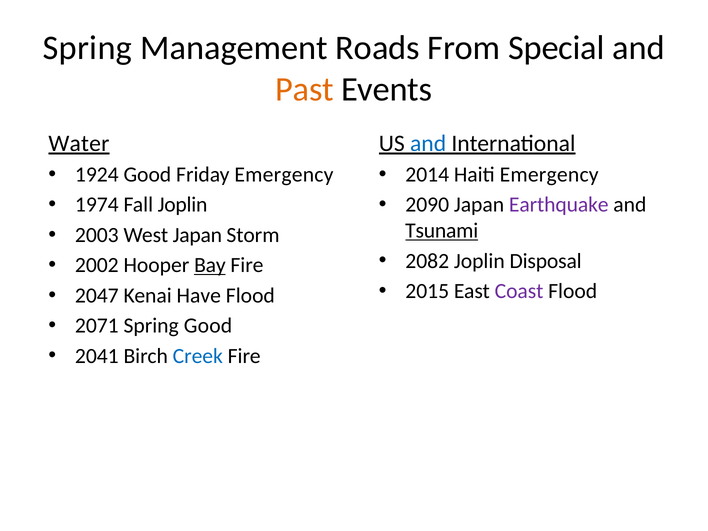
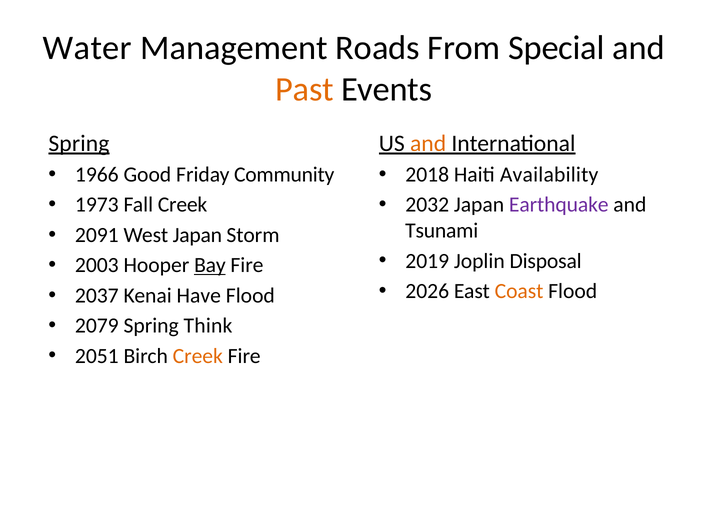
Spring at (87, 48): Spring -> Water
Water at (79, 143): Water -> Spring
and at (428, 143) colour: blue -> orange
1924: 1924 -> 1966
Friday Emergency: Emergency -> Community
2014: 2014 -> 2018
Haiti Emergency: Emergency -> Availability
1974: 1974 -> 1973
Fall Joplin: Joplin -> Creek
2090: 2090 -> 2032
Tsunami underline: present -> none
2003: 2003 -> 2091
2082: 2082 -> 2019
2002: 2002 -> 2003
2015: 2015 -> 2026
Coast colour: purple -> orange
2047: 2047 -> 2037
2071: 2071 -> 2079
Spring Good: Good -> Think
2041: 2041 -> 2051
Creek at (198, 356) colour: blue -> orange
